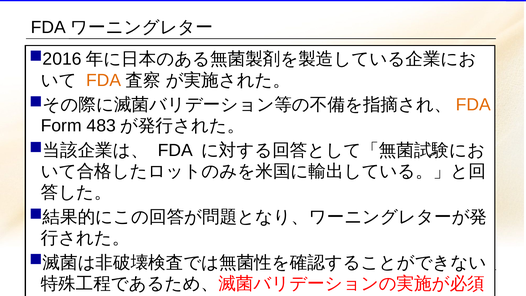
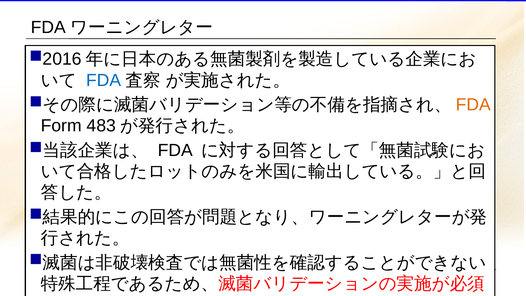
FDA at (104, 80) colour: orange -> blue
